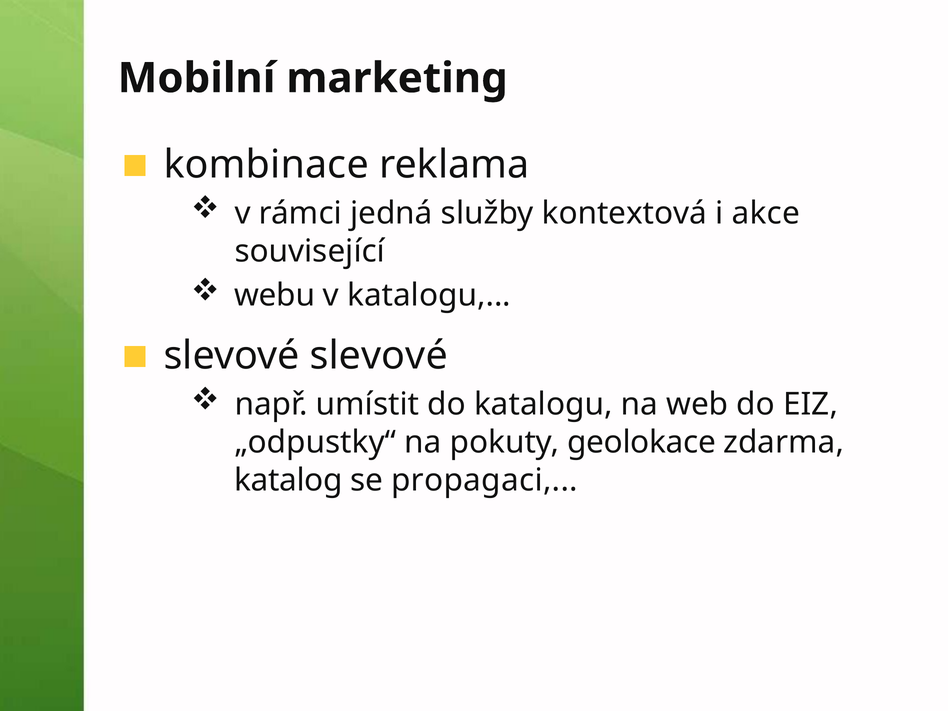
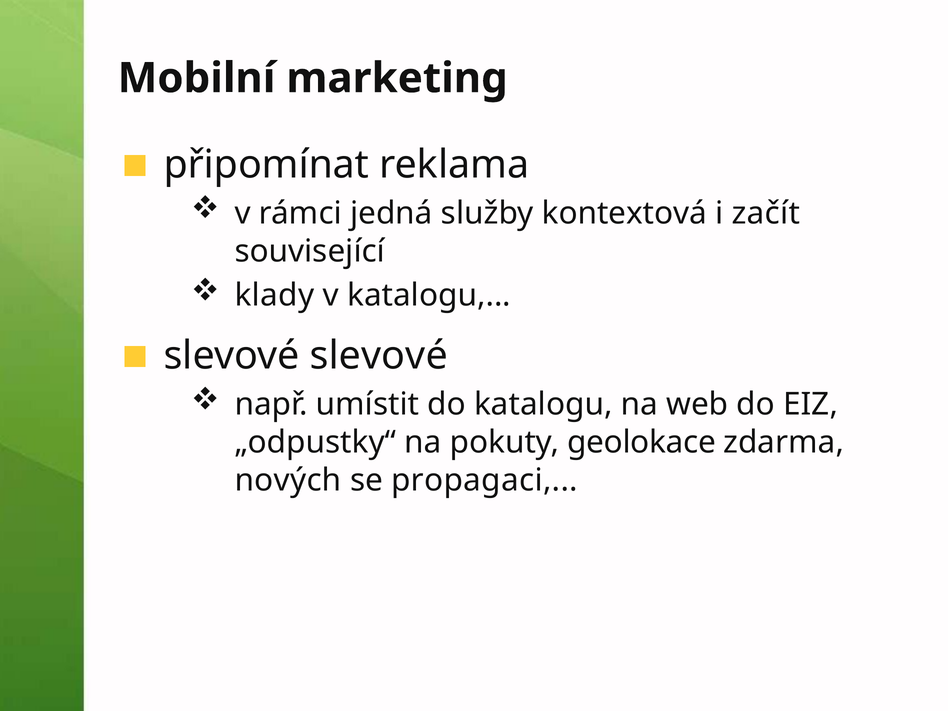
kombinace: kombinace -> připomínat
akce: akce -> začít
webu: webu -> klady
katalog: katalog -> nových
